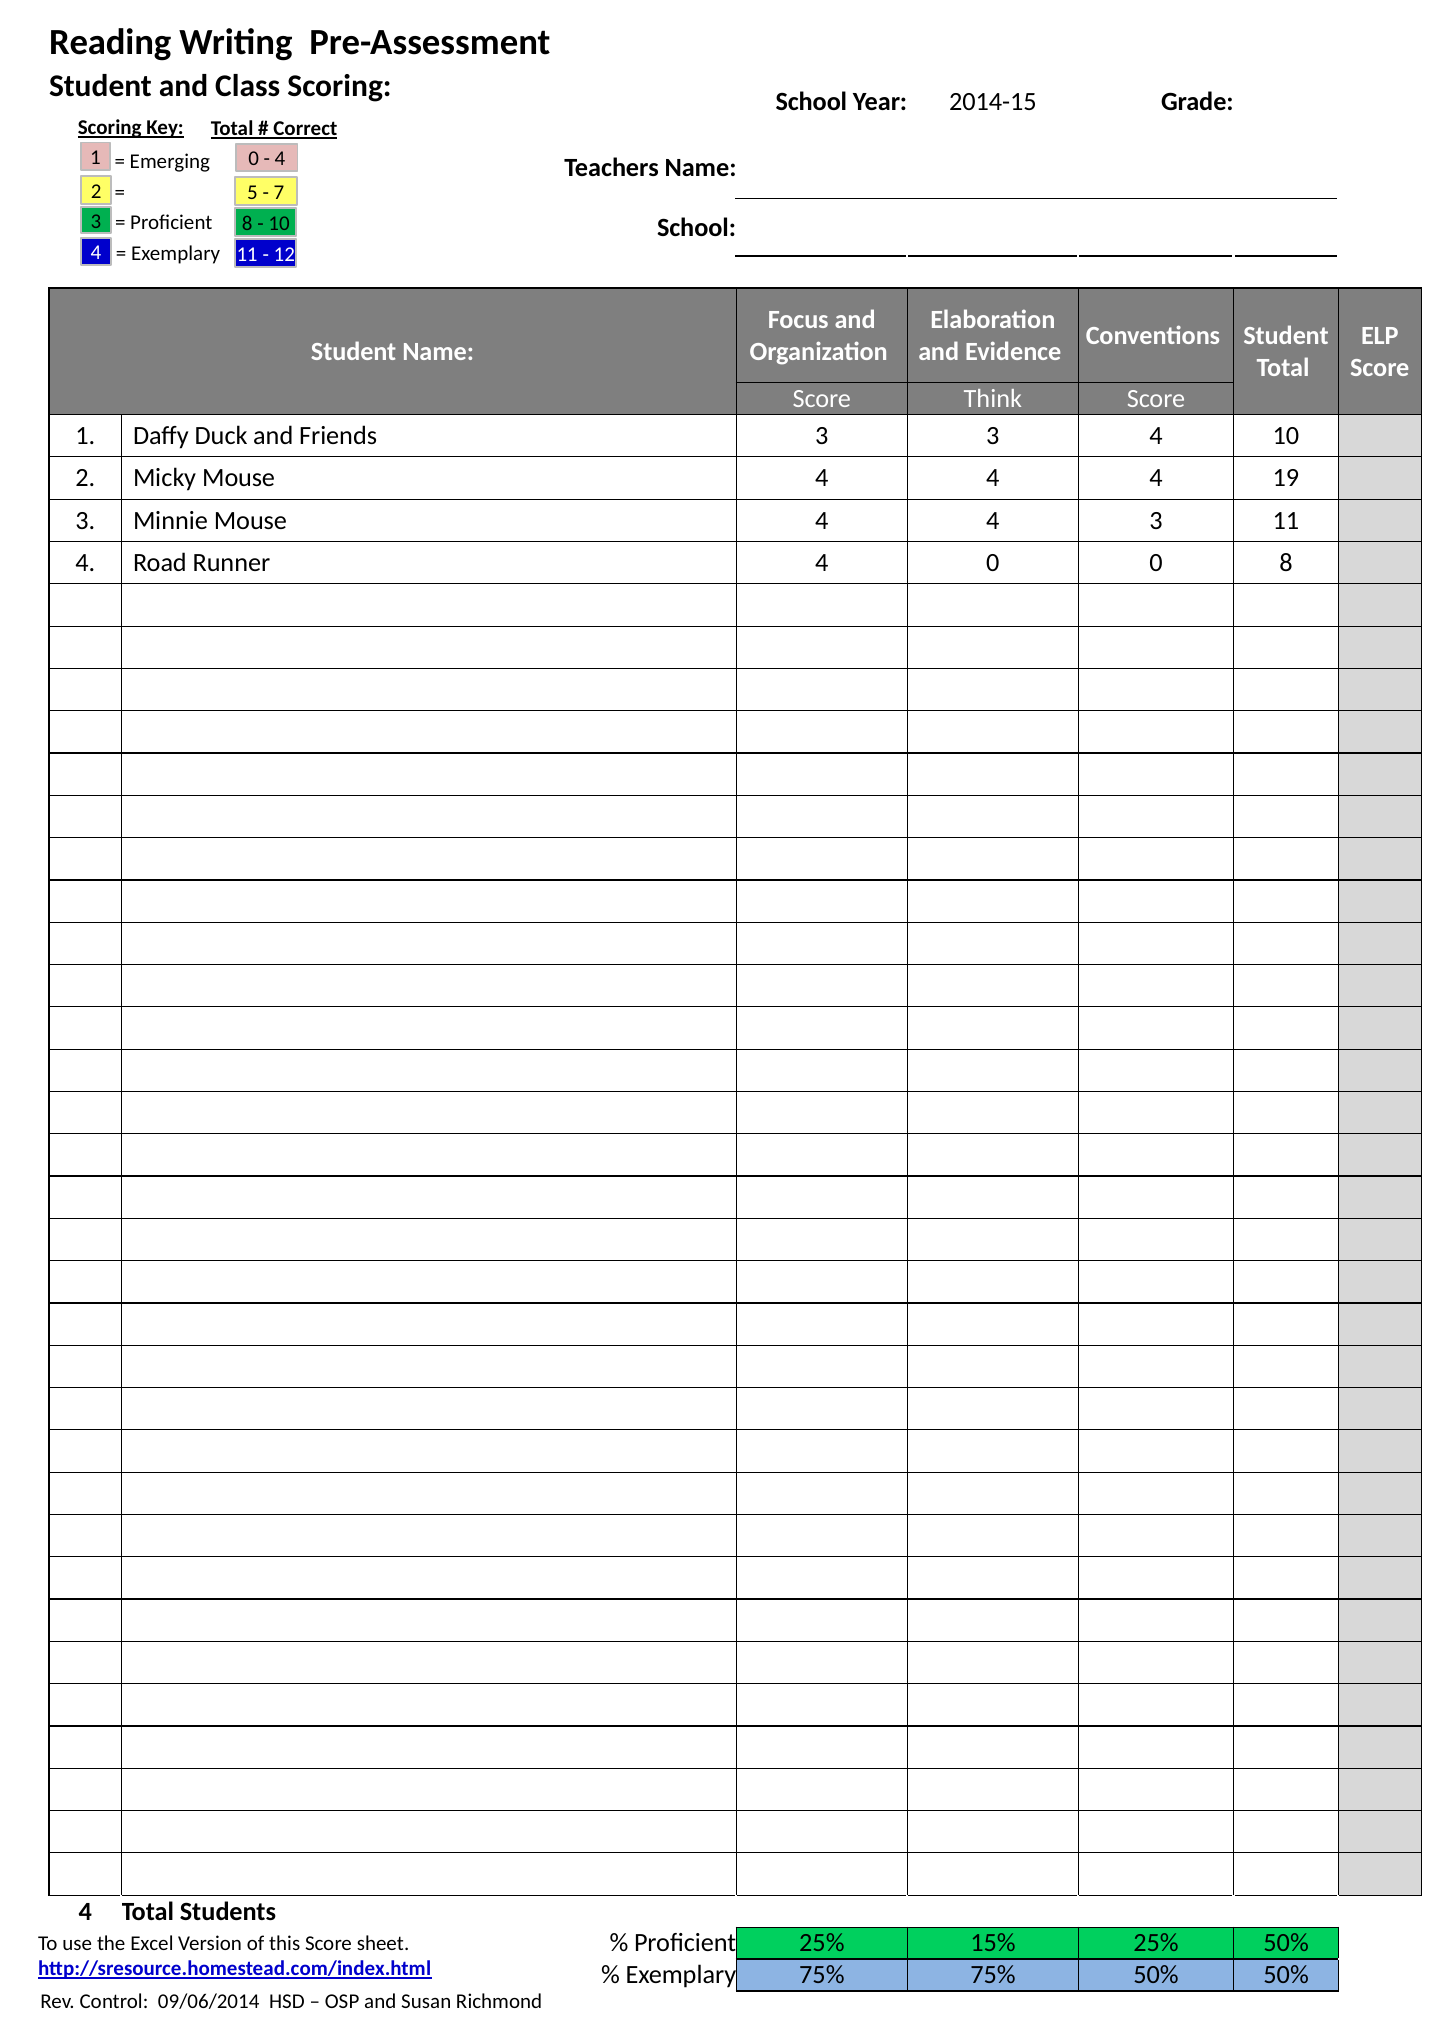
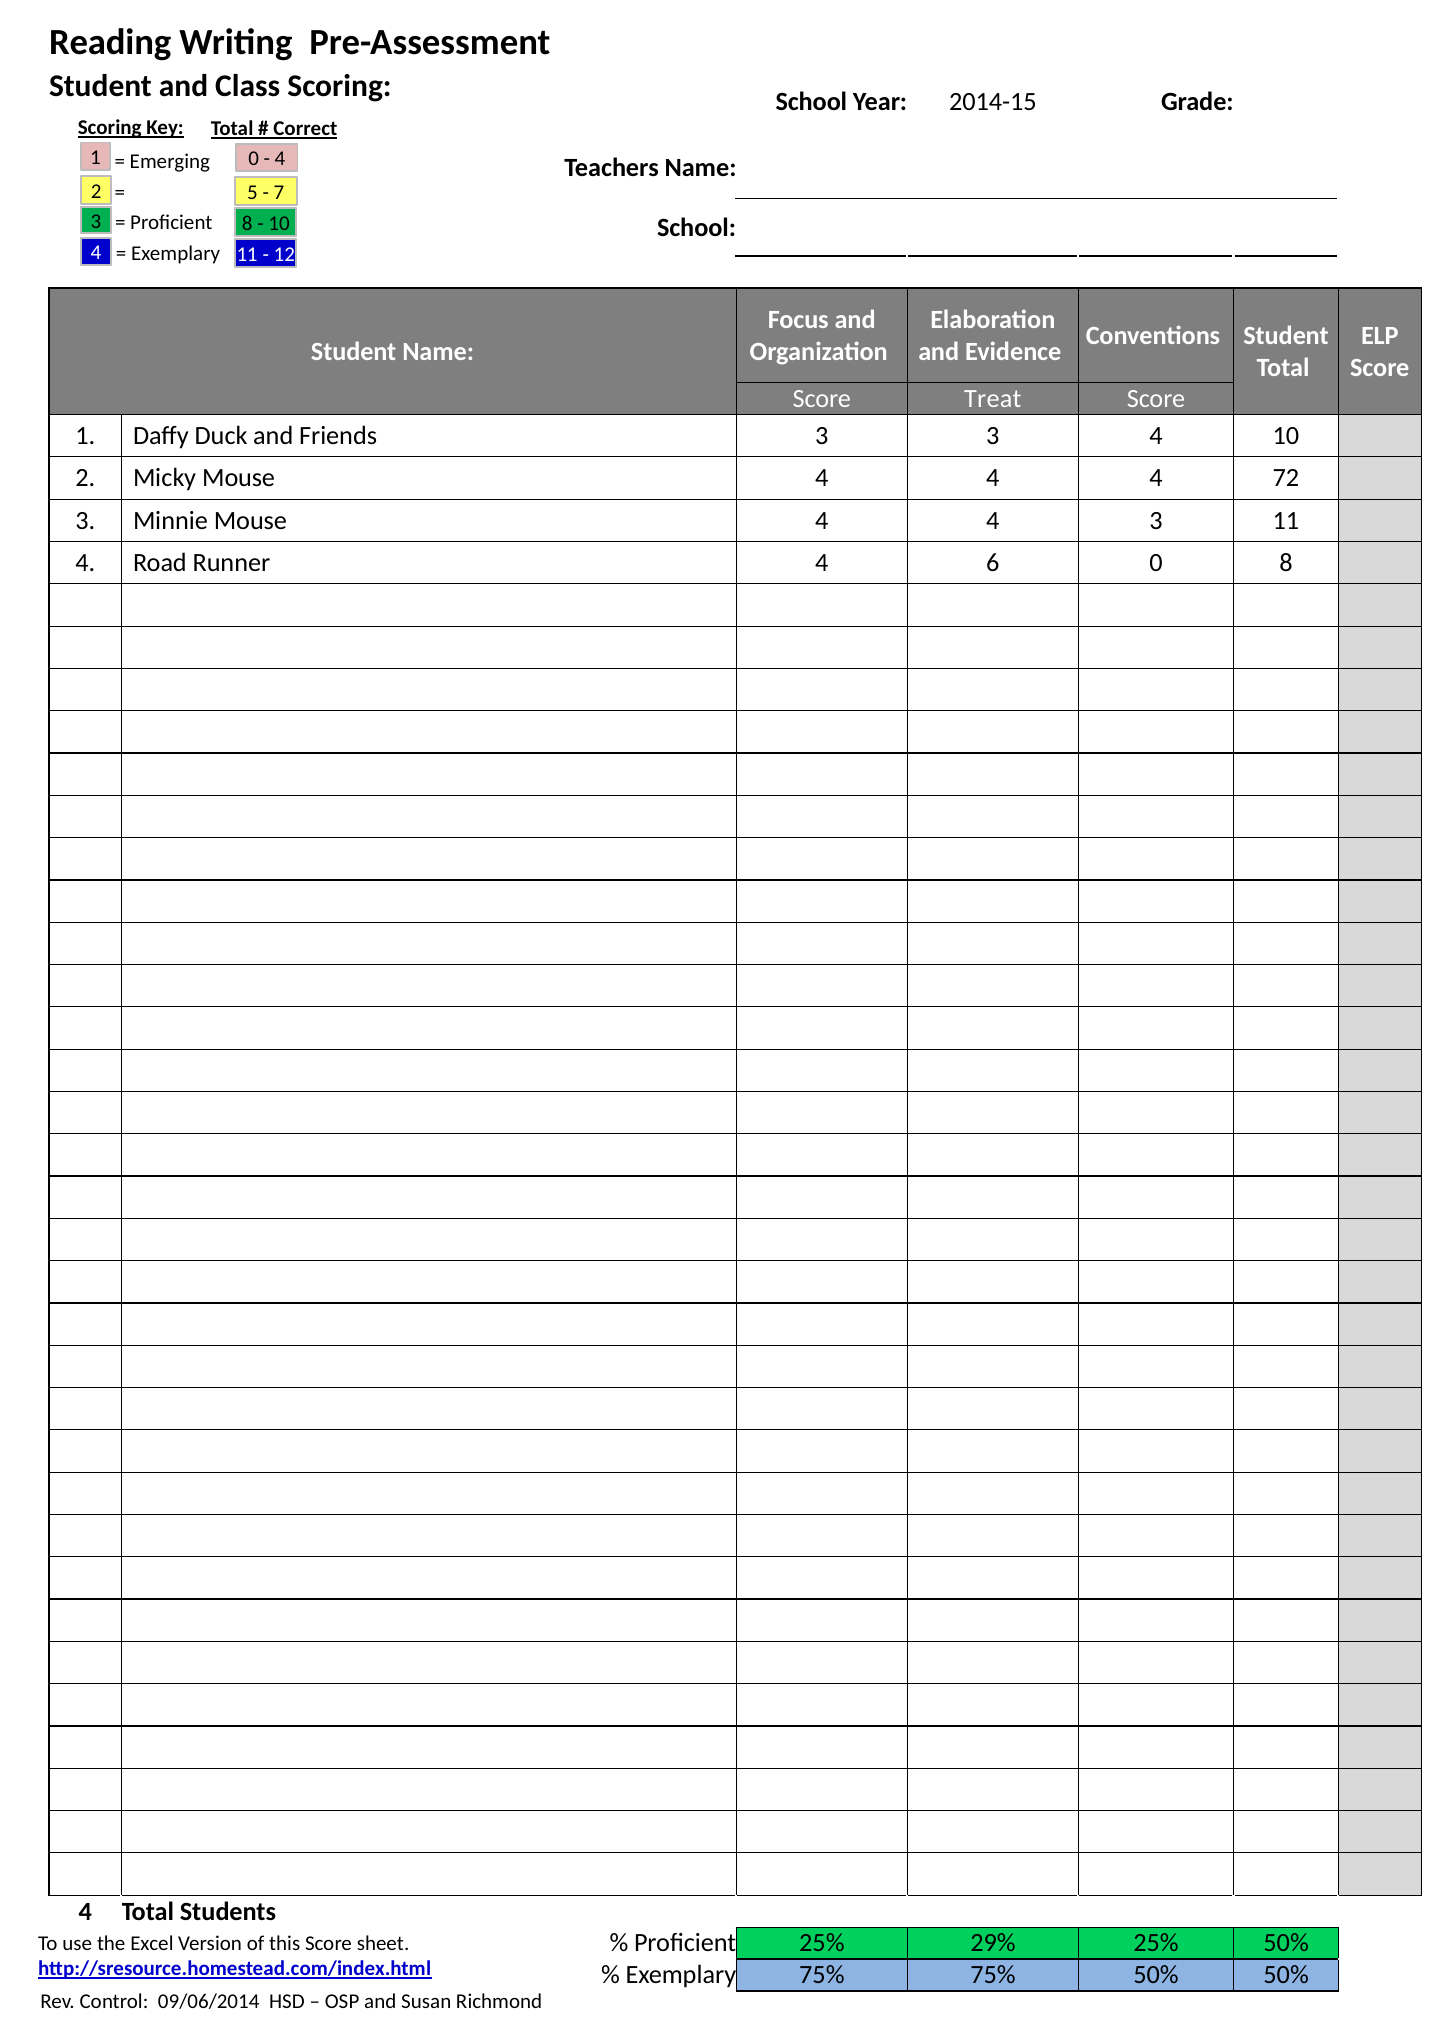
Think: Think -> Treat
19: 19 -> 72
4 0: 0 -> 6
15%: 15% -> 29%
